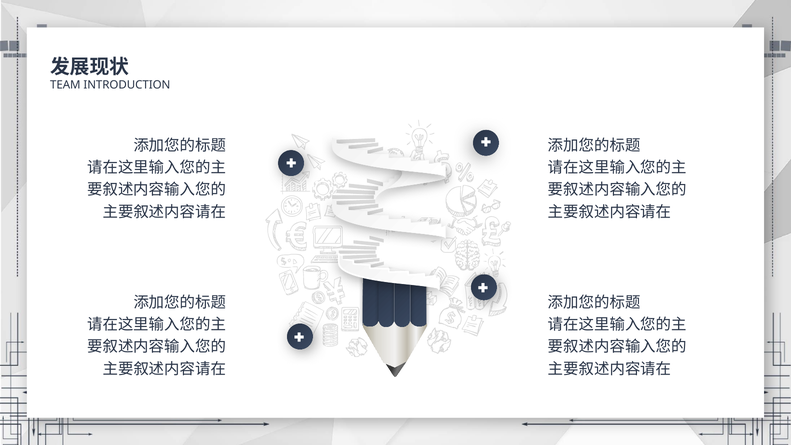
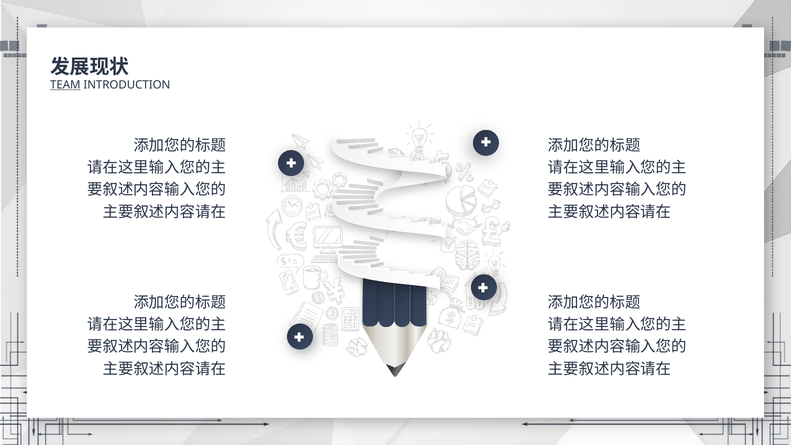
TEAM underline: none -> present
